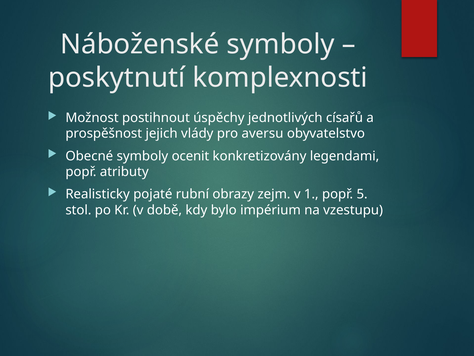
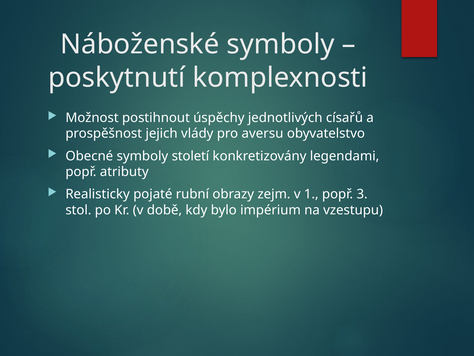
ocenit: ocenit -> století
5: 5 -> 3
